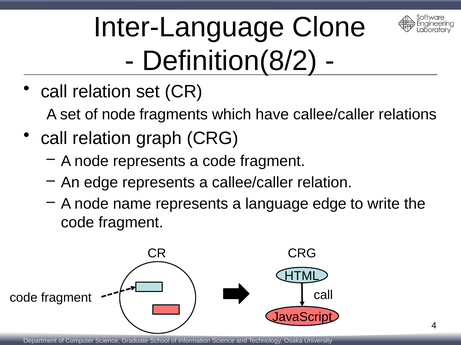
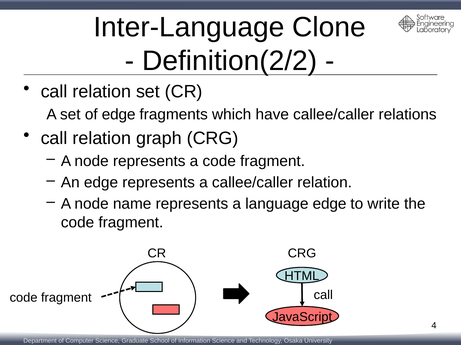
Definition(8/2: Definition(8/2 -> Definition(2/2
of node: node -> edge
